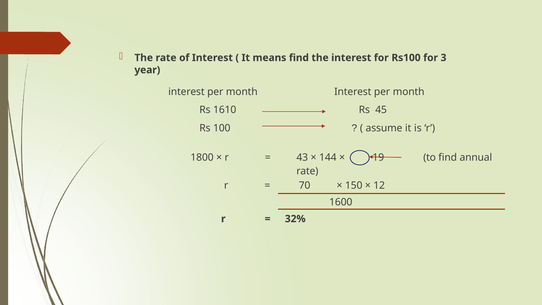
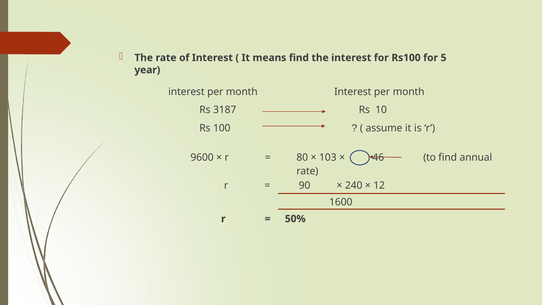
3: 3 -> 5
1610: 1610 -> 3187
45: 45 -> 10
1800: 1800 -> 9600
43: 43 -> 80
144: 144 -> 103
19: 19 -> 46
70: 70 -> 90
150: 150 -> 240
32%: 32% -> 50%
